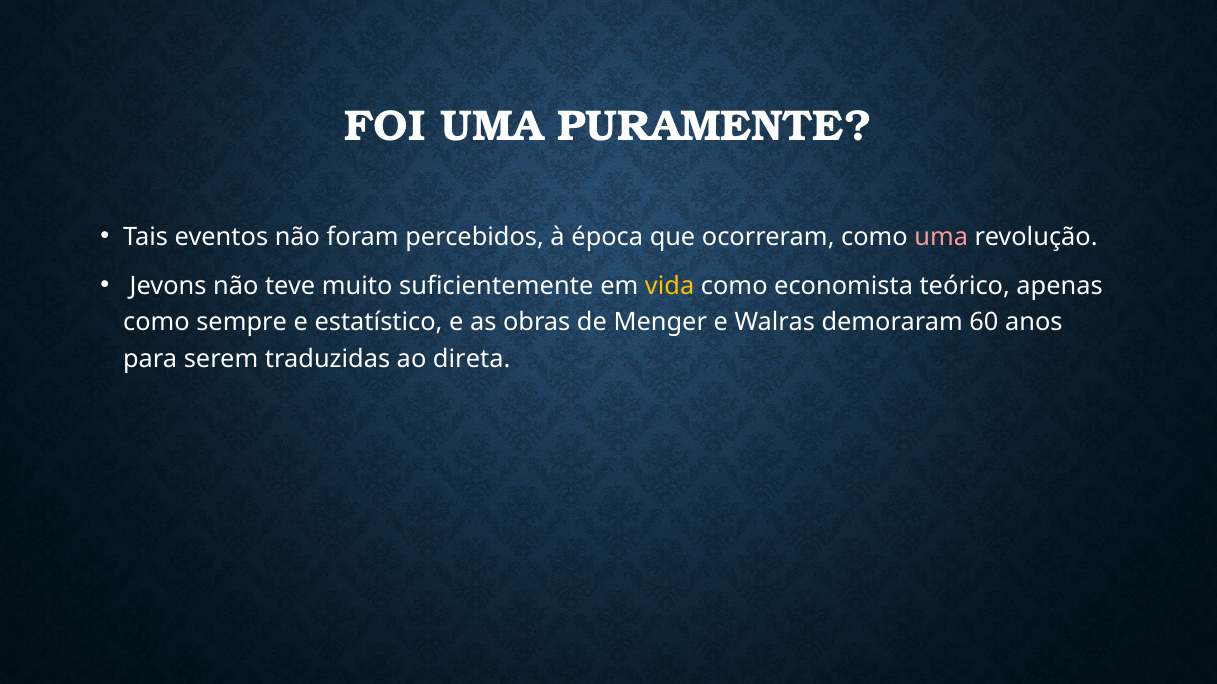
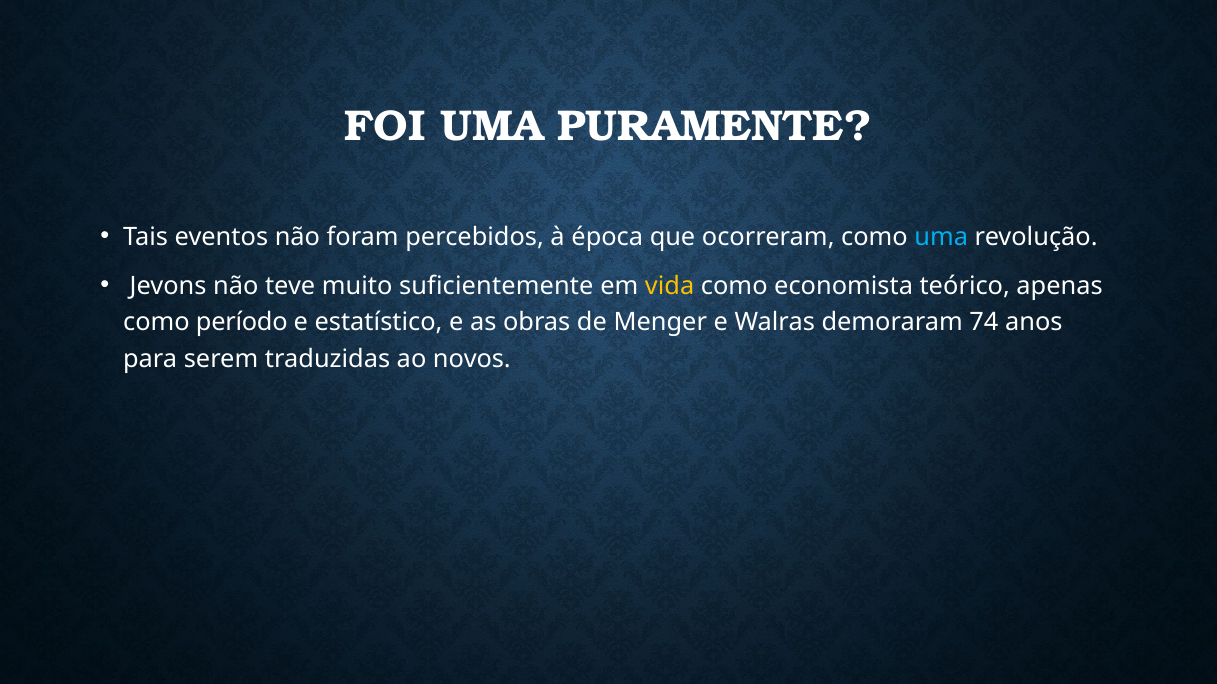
uma at (941, 237) colour: pink -> light blue
sempre: sempre -> período
60: 60 -> 74
direta: direta -> novos
